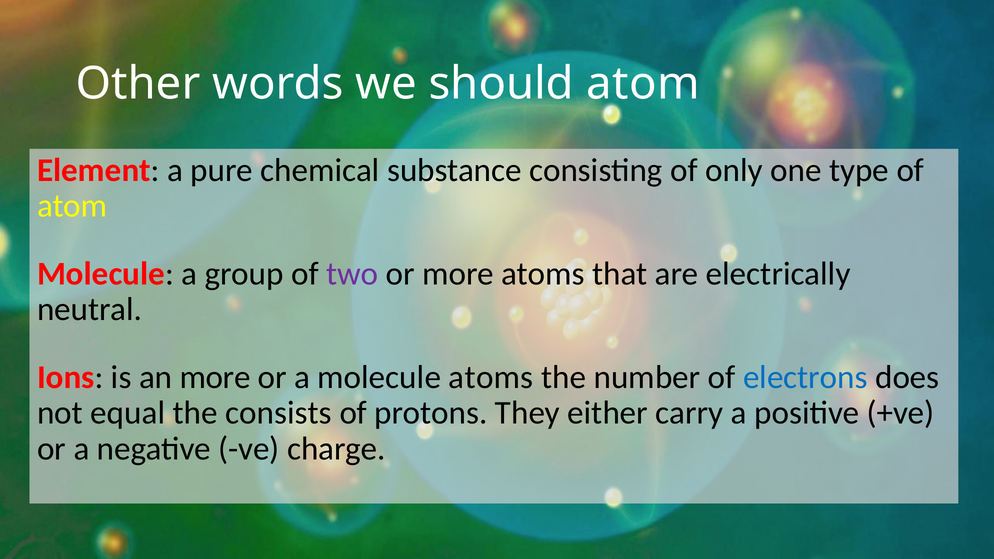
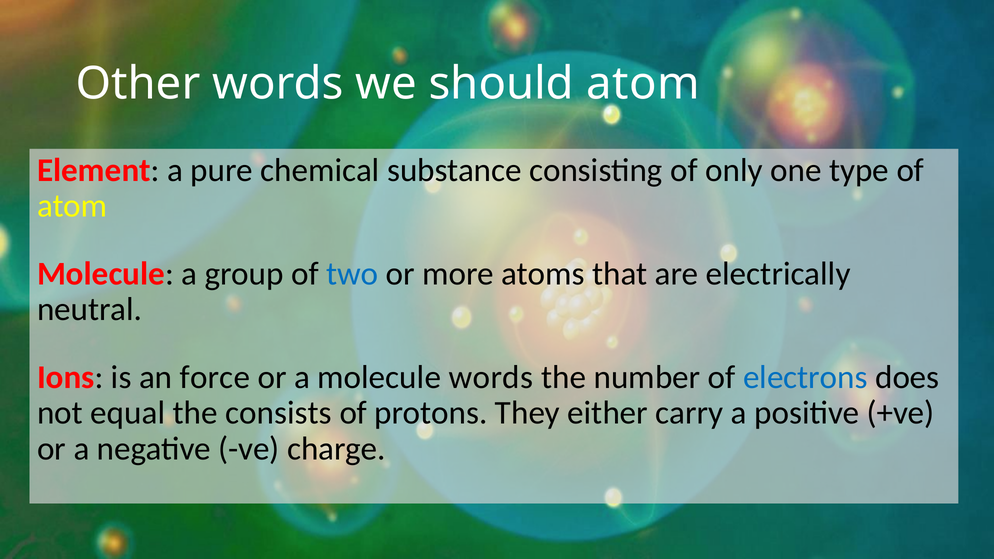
two colour: purple -> blue
an more: more -> force
molecule atoms: atoms -> words
